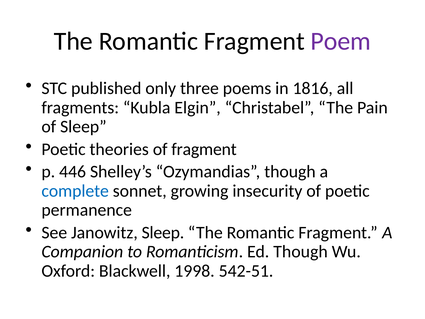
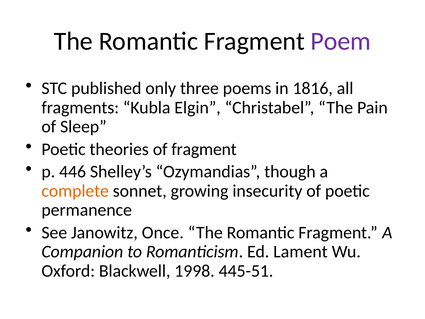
complete colour: blue -> orange
Janowitz Sleep: Sleep -> Once
Ed Though: Though -> Lament
542-51: 542-51 -> 445-51
